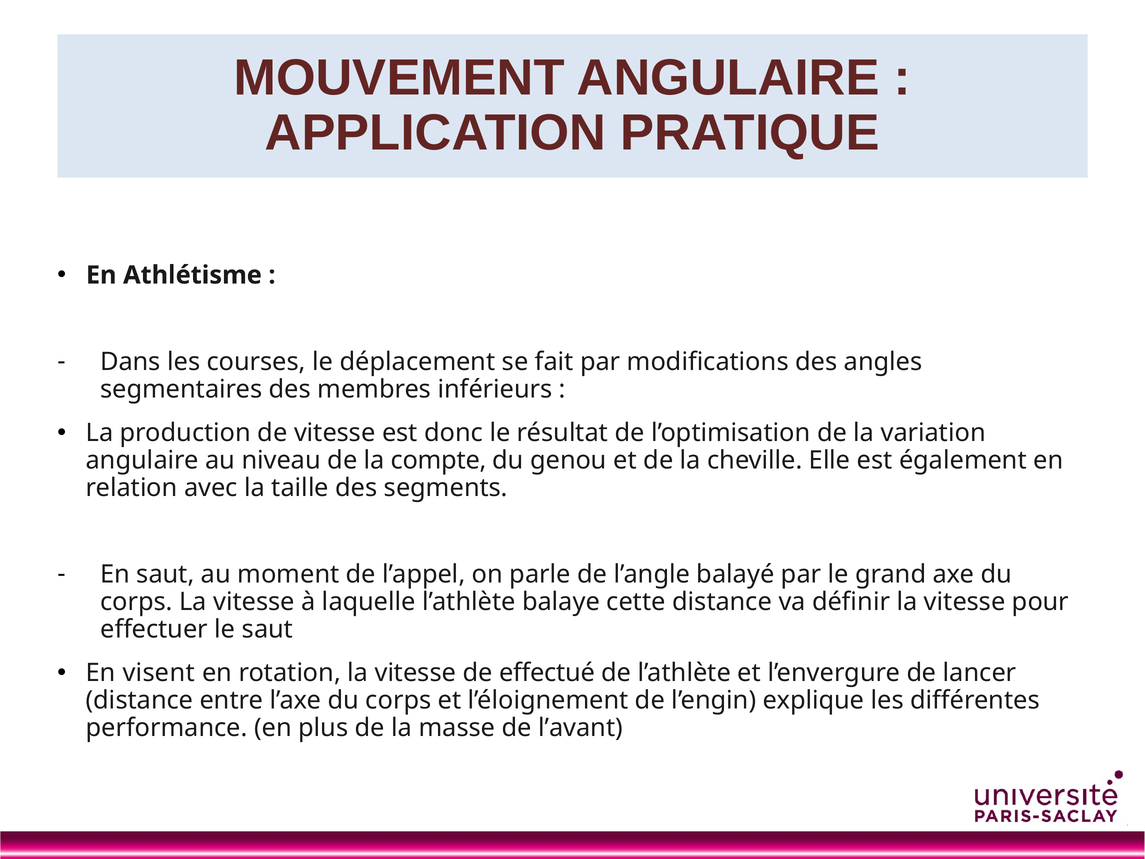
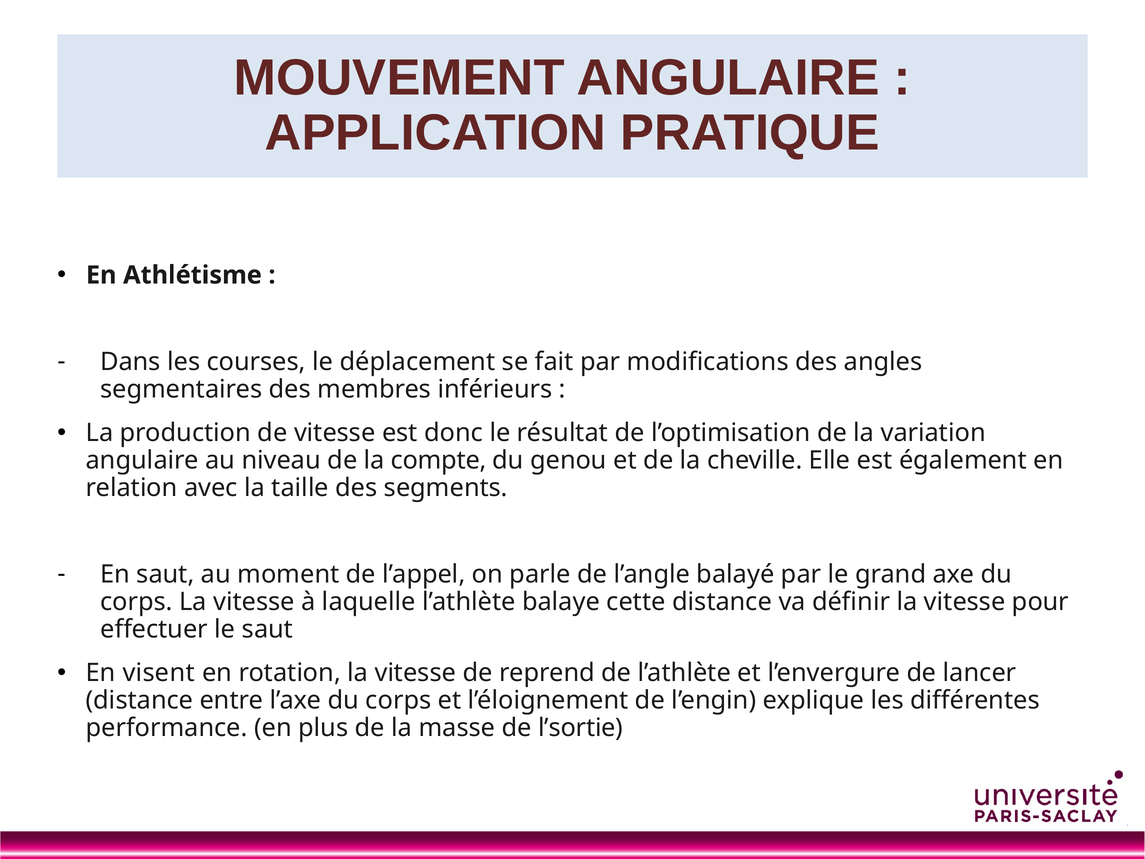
effectué: effectué -> reprend
l’avant: l’avant -> l’sortie
